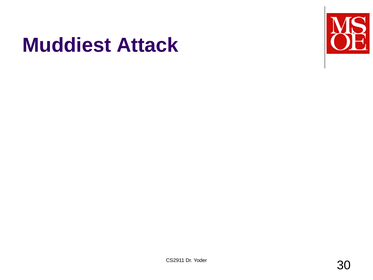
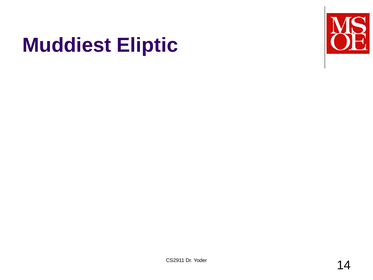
Attack: Attack -> Eliptic
30: 30 -> 14
